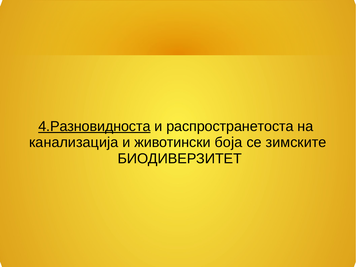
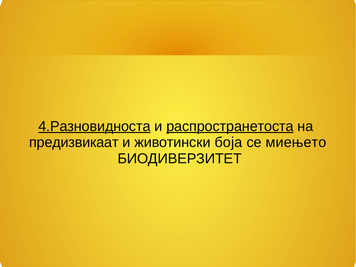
распространетоста underline: none -> present
канализација: канализација -> предизвикаат
зимските: зимските -> миењето
